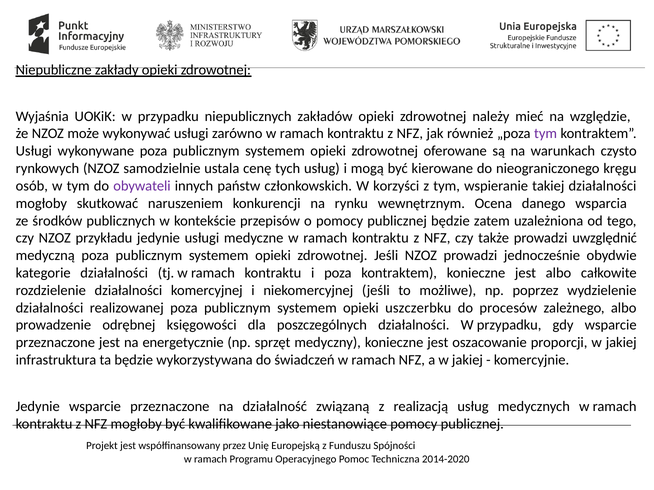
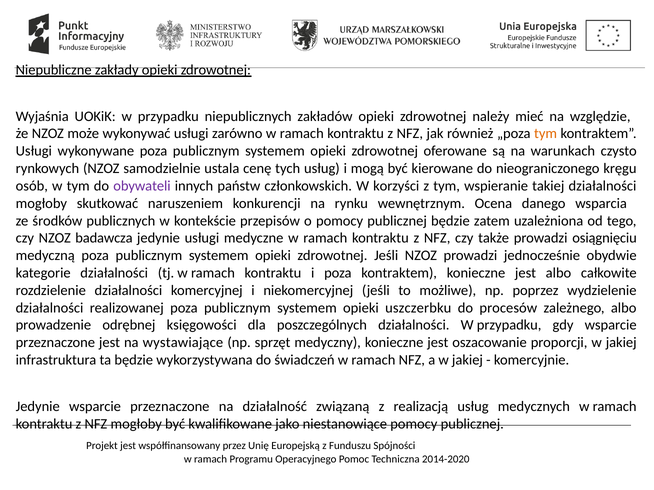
tym at (546, 134) colour: purple -> orange
przykładu: przykładu -> badawcza
uwzględnić: uwzględnić -> osiągnięciu
energetycznie: energetycznie -> wystawiające
